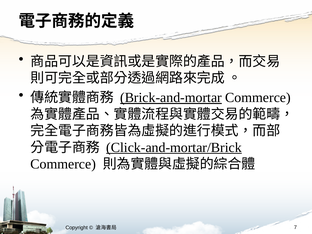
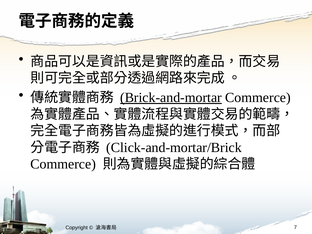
Click-and-mortar/Brick underline: present -> none
